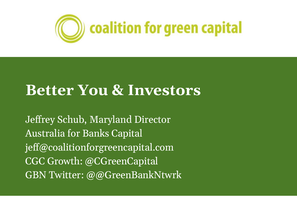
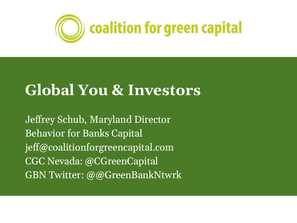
Better: Better -> Global
Australia: Australia -> Behavior
Growth: Growth -> Nevada
